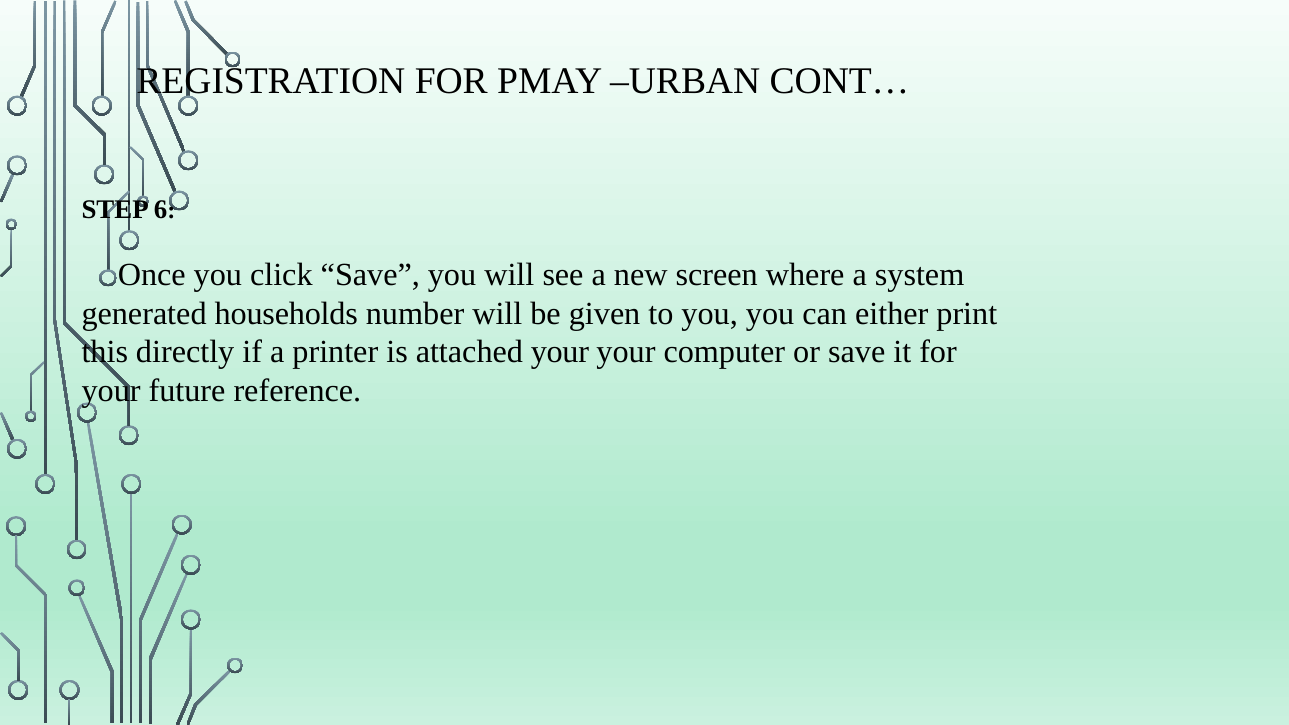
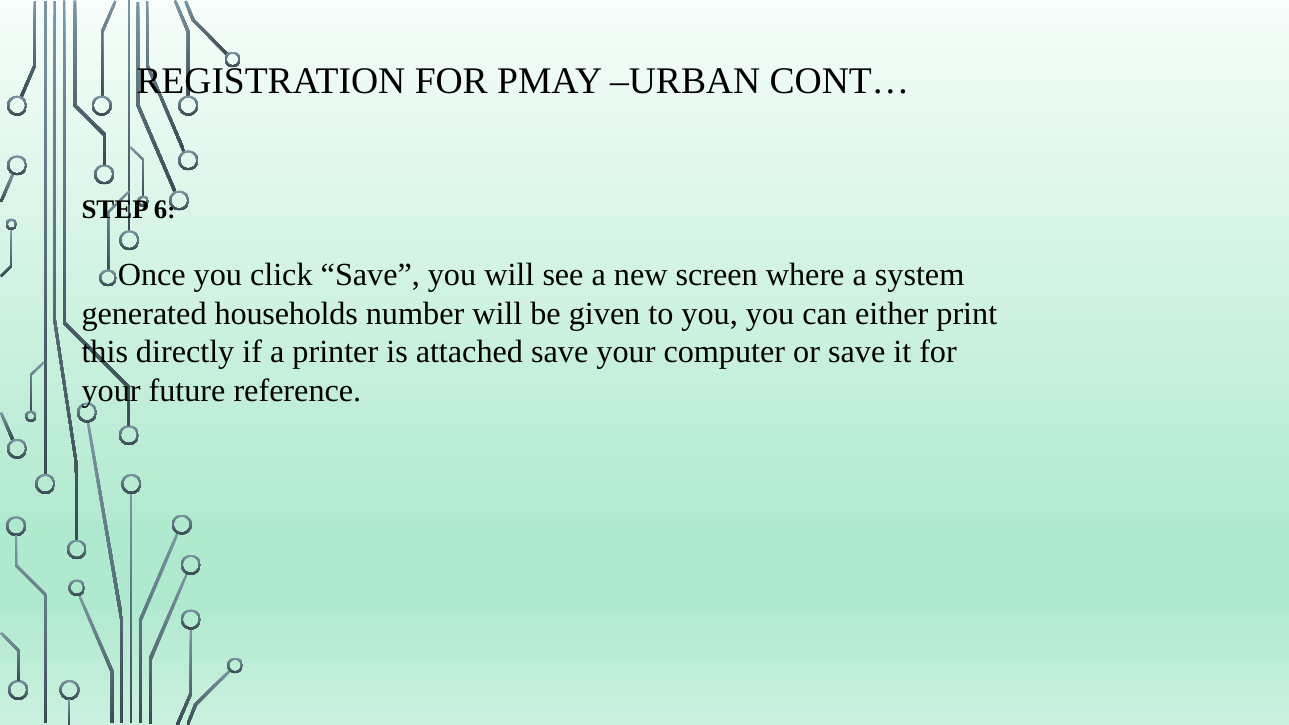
attached your: your -> save
